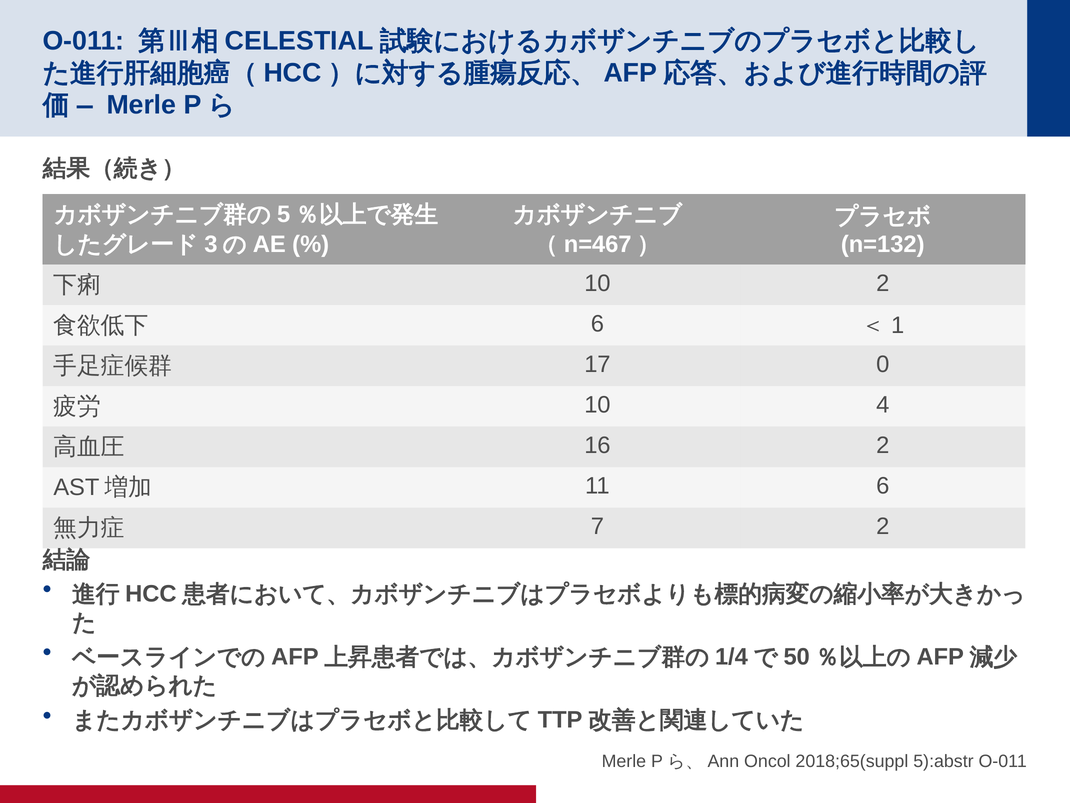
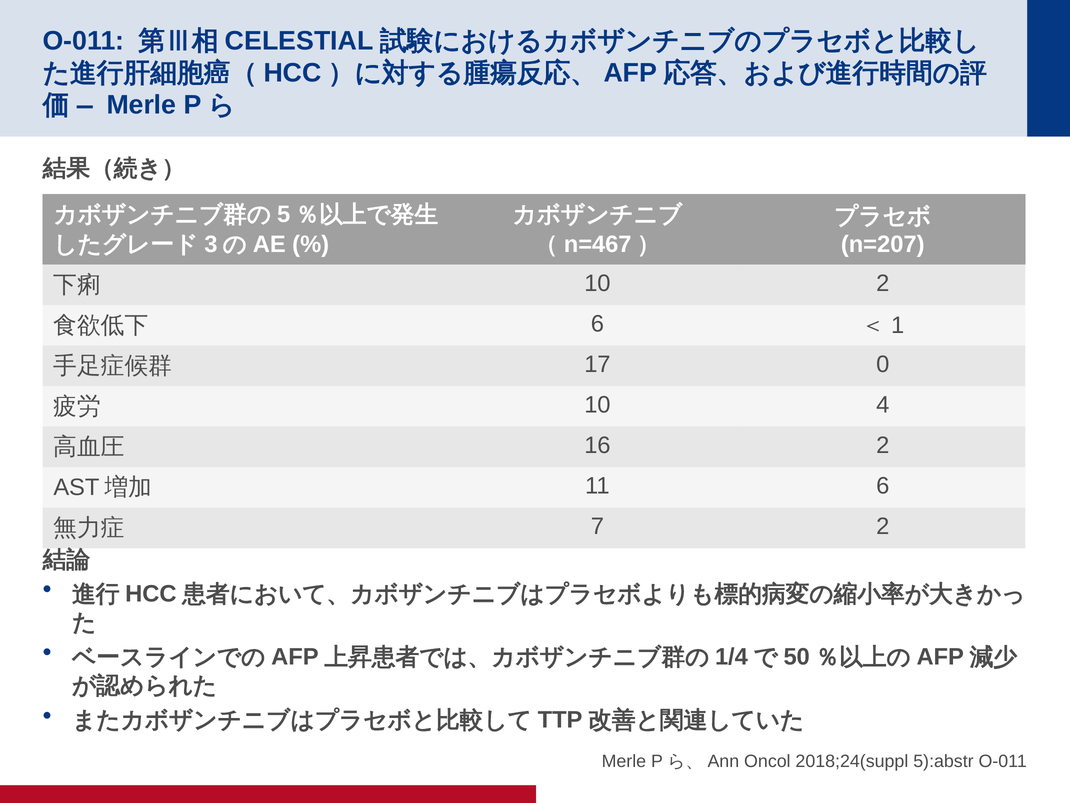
n=132: n=132 -> n=207
2018;65(suppl: 2018;65(suppl -> 2018;24(suppl
